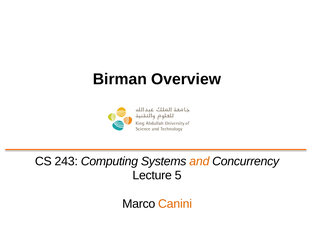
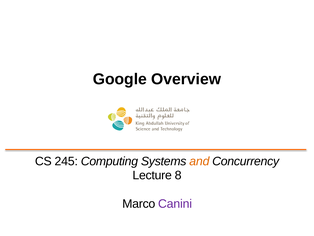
Birman: Birman -> Google
243: 243 -> 245
5: 5 -> 8
Canini colour: orange -> purple
